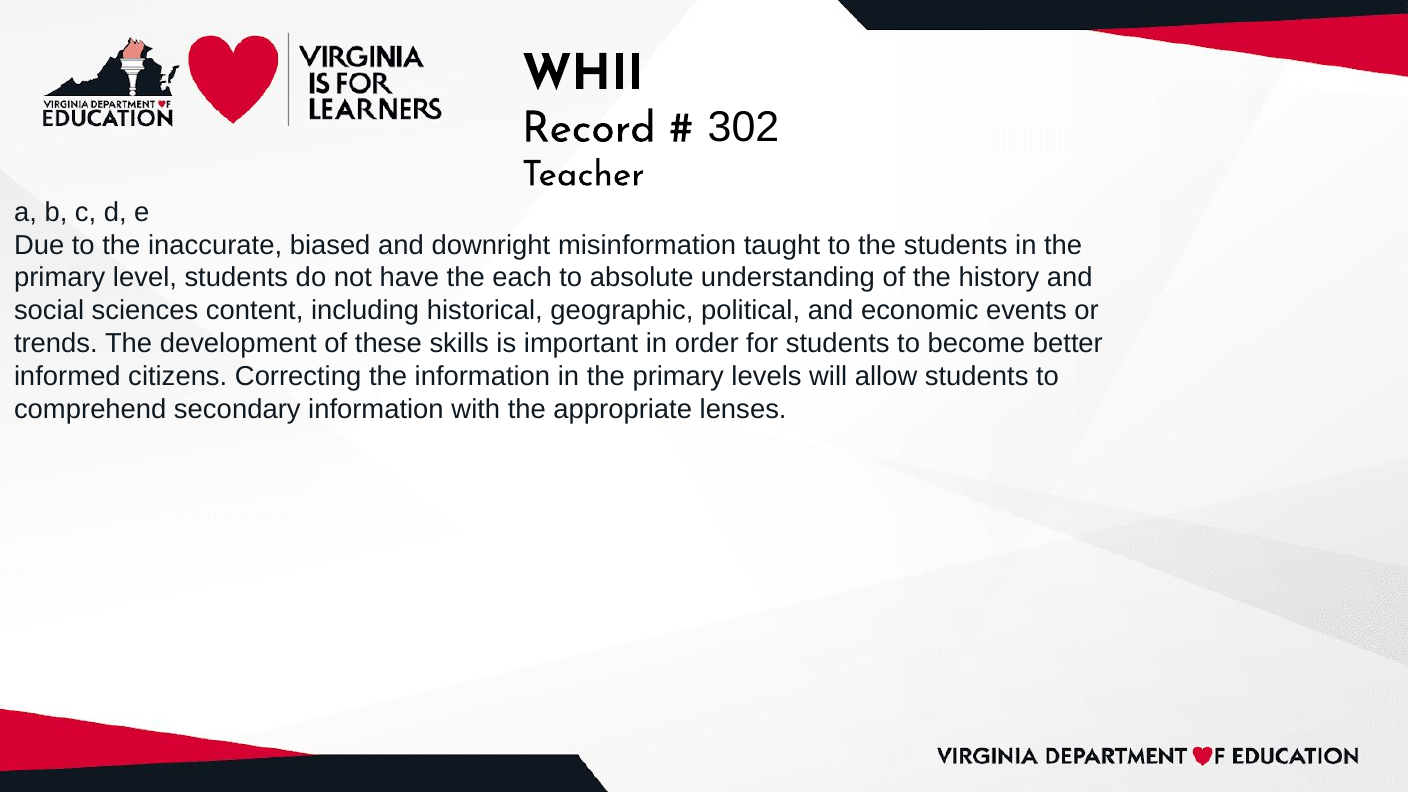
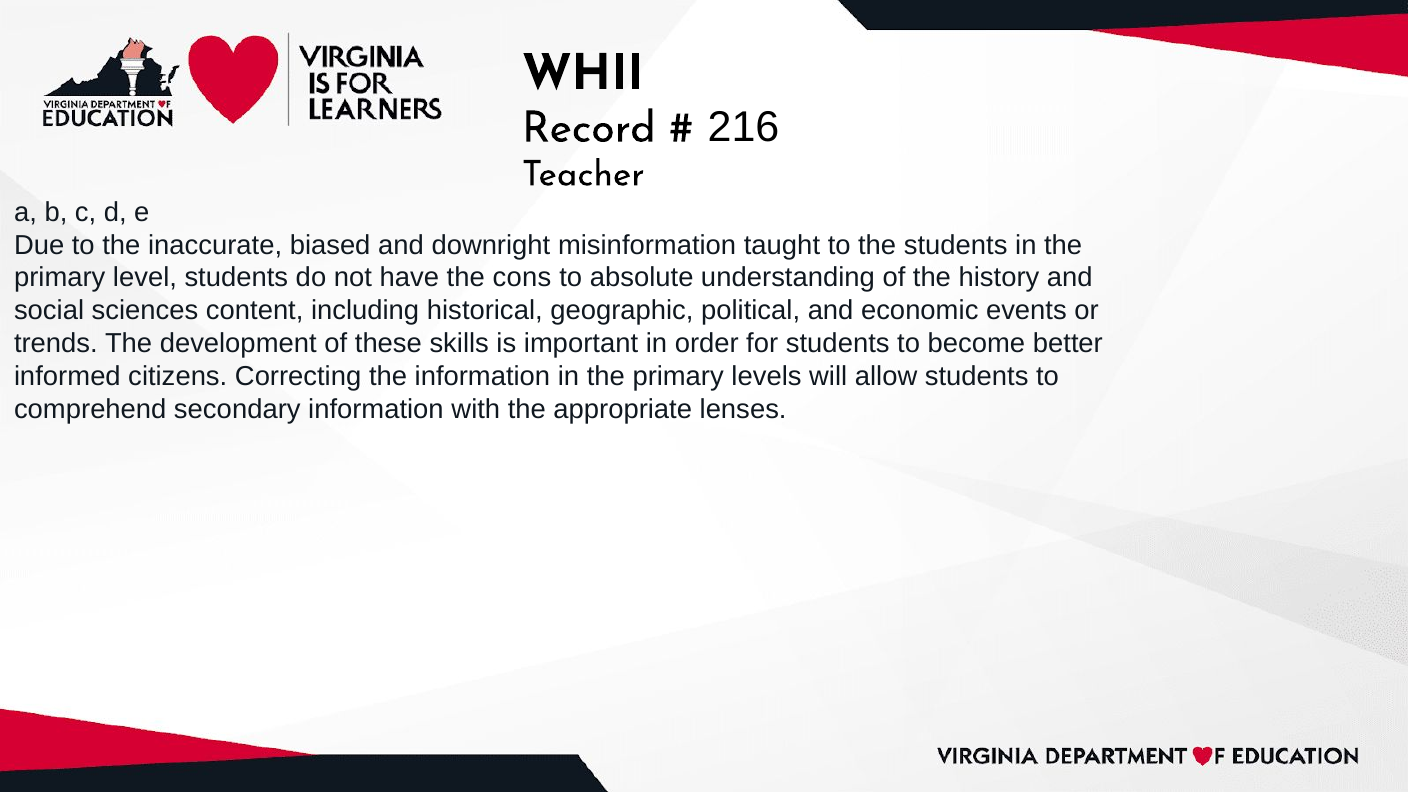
302: 302 -> 216
each: each -> cons
